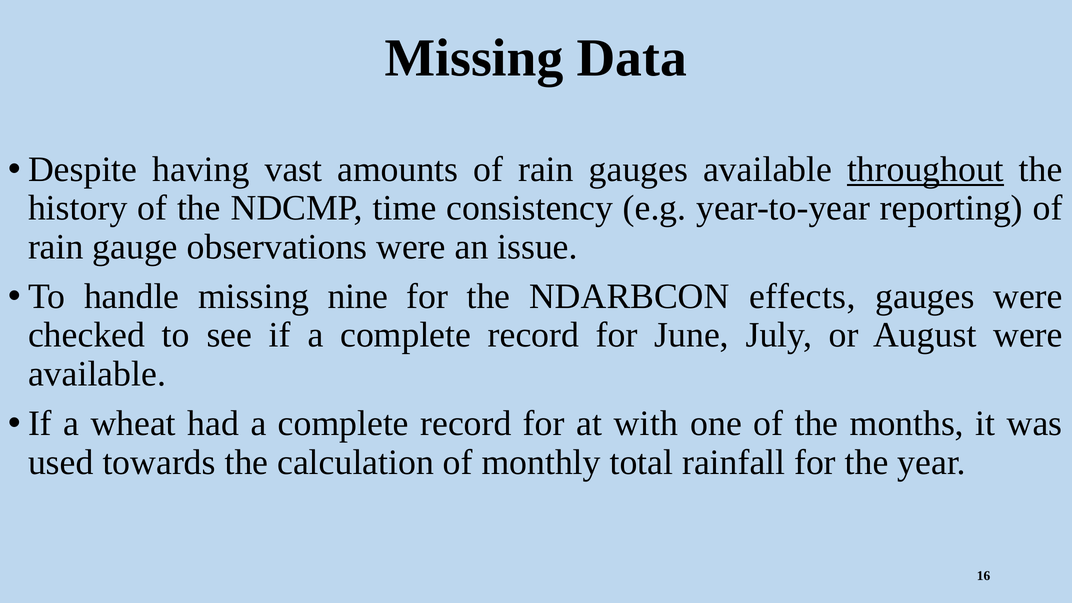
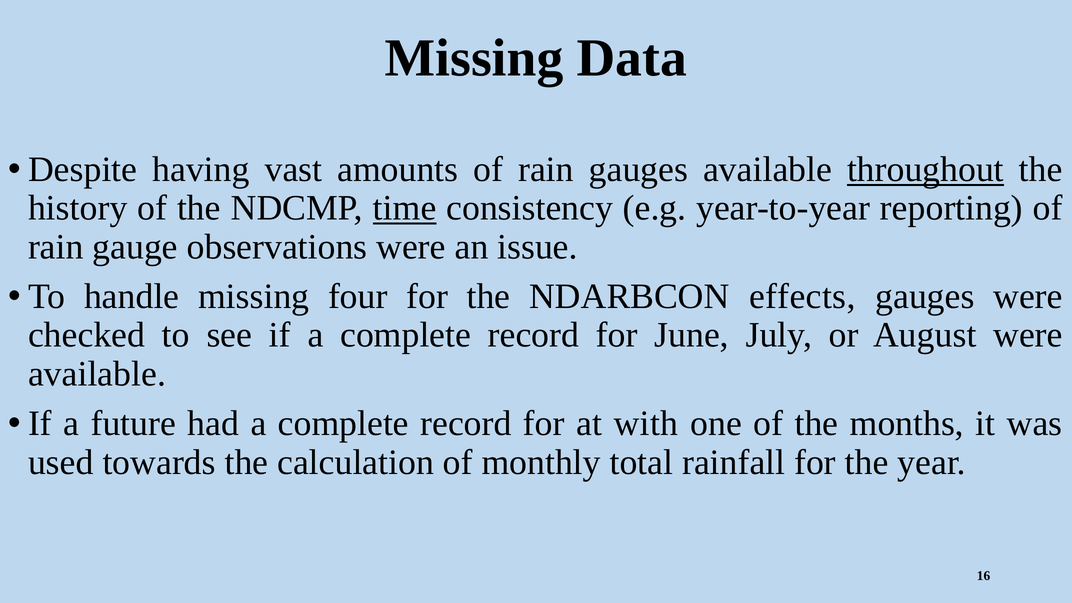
time underline: none -> present
nine: nine -> four
wheat: wheat -> future
